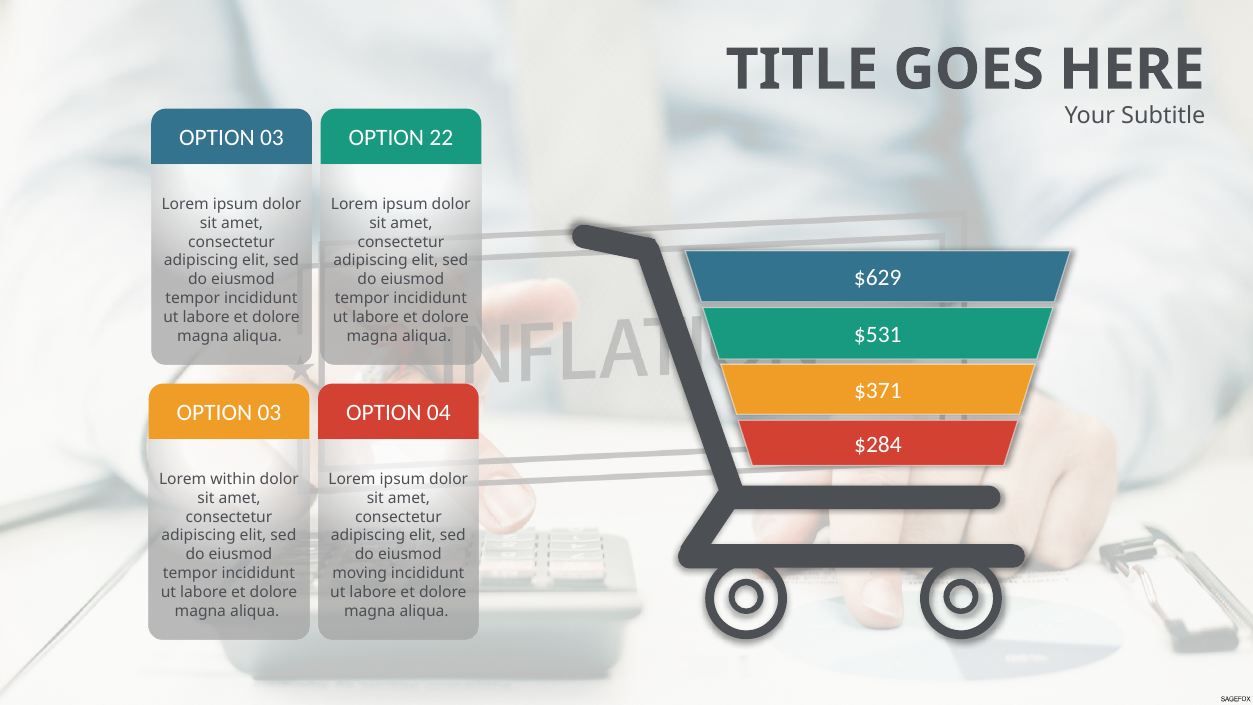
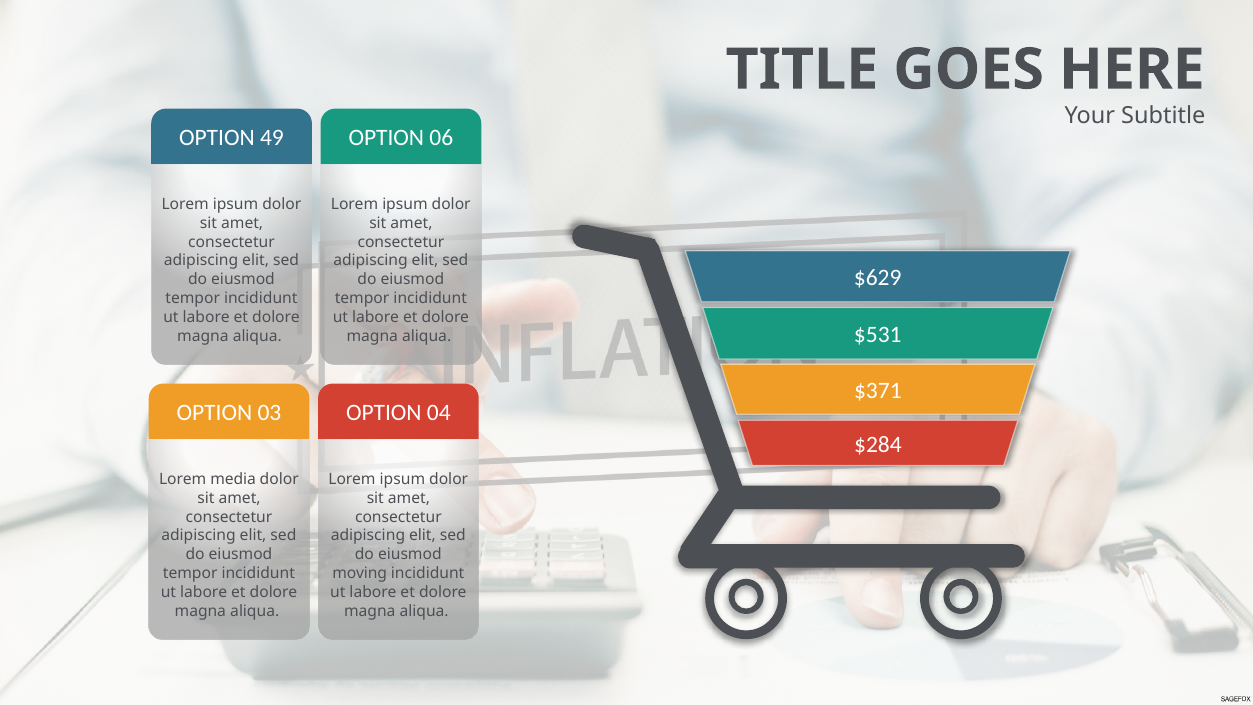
03 at (272, 138): 03 -> 49
22: 22 -> 06
within: within -> media
